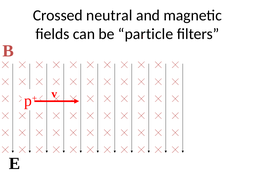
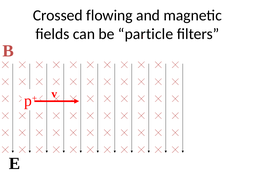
neutral: neutral -> flowing
